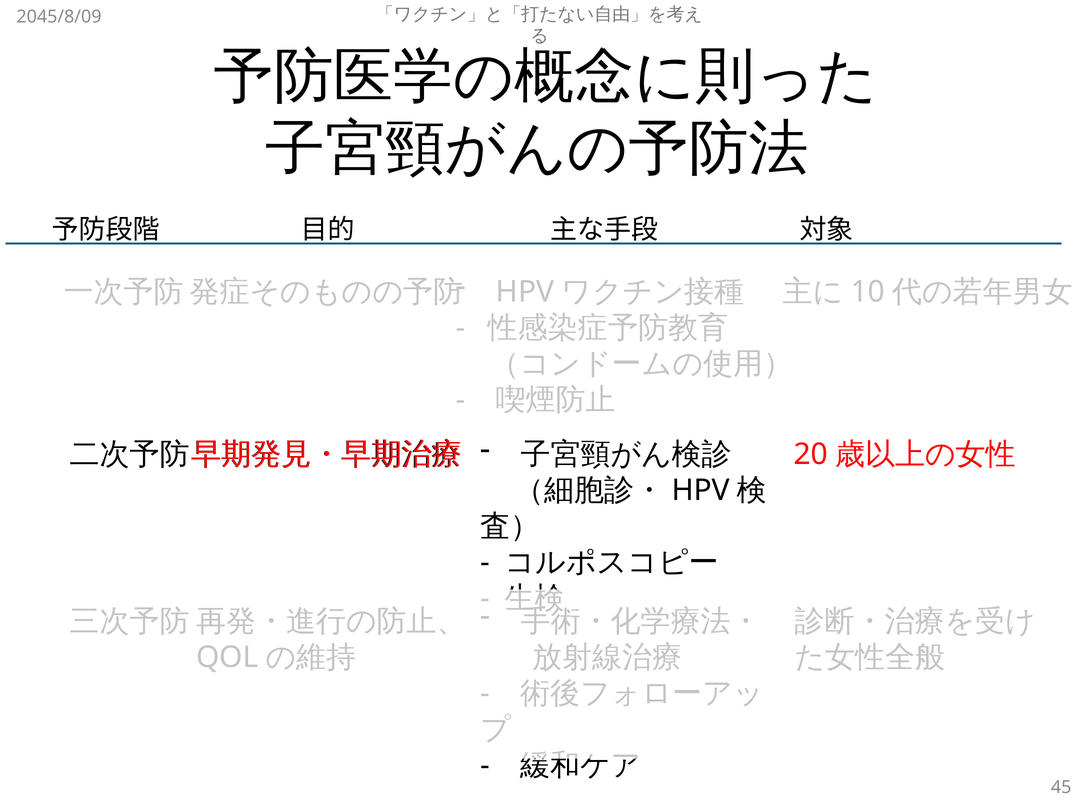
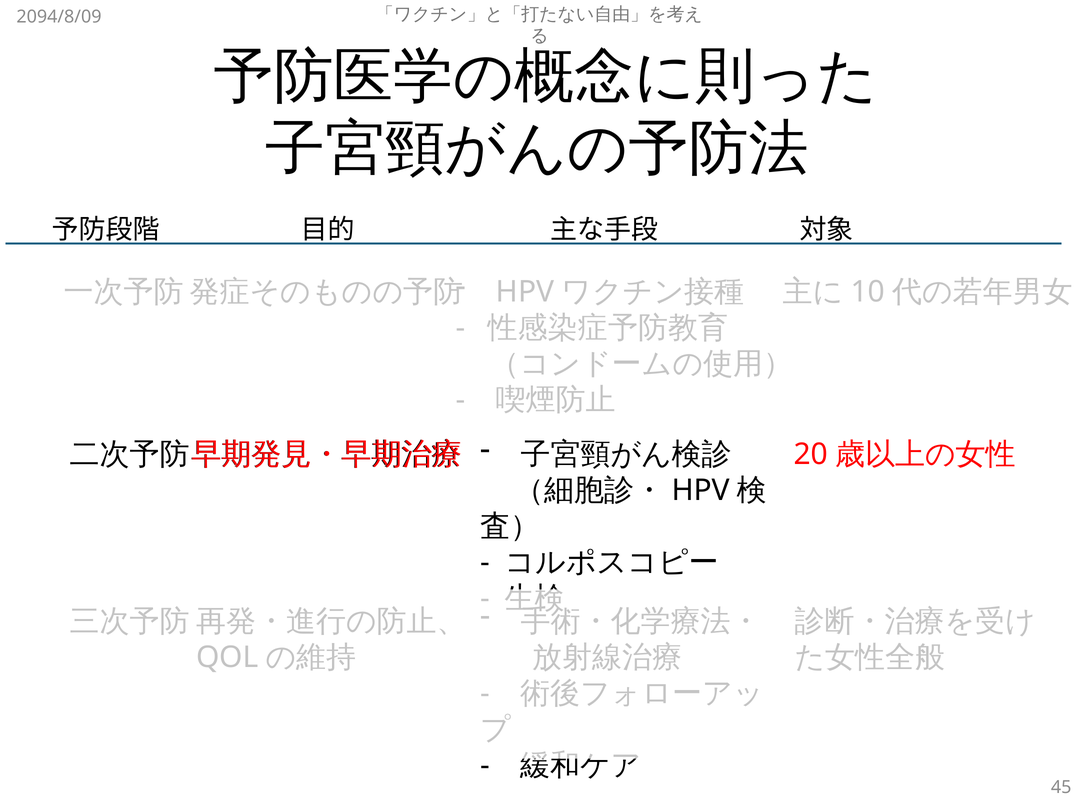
2045/8/09: 2045/8/09 -> 2094/8/09
